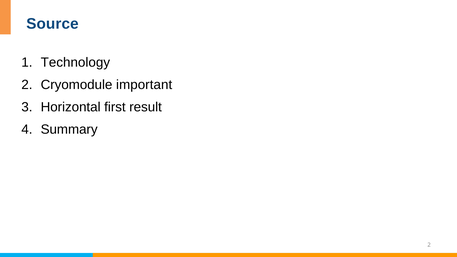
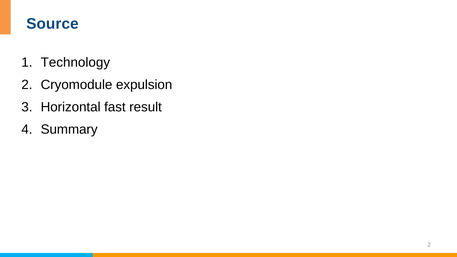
important: important -> expulsion
first: first -> fast
